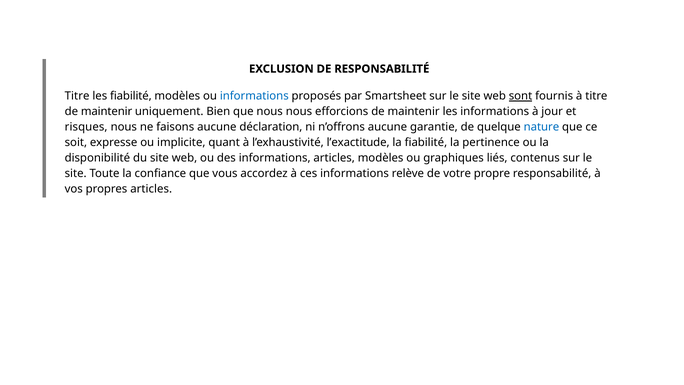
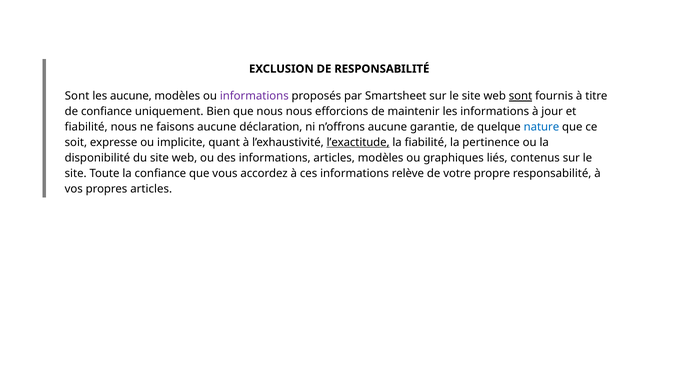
Titre at (77, 96): Titre -> Sont
les fiabilité: fiabilité -> aucune
informations at (254, 96) colour: blue -> purple
maintenir at (107, 111): maintenir -> confiance
risques at (86, 127): risques -> fiabilité
l’exactitude underline: none -> present
